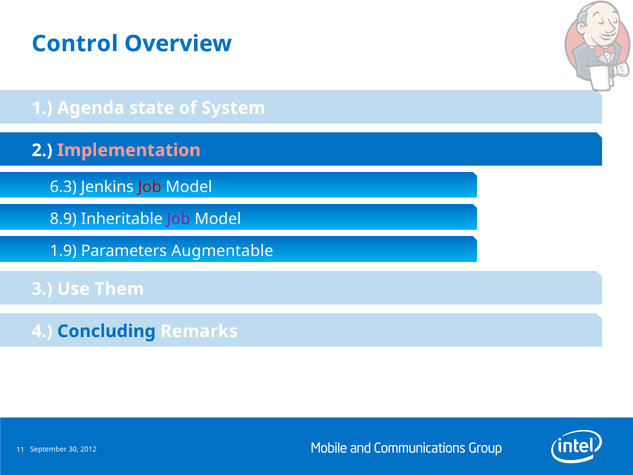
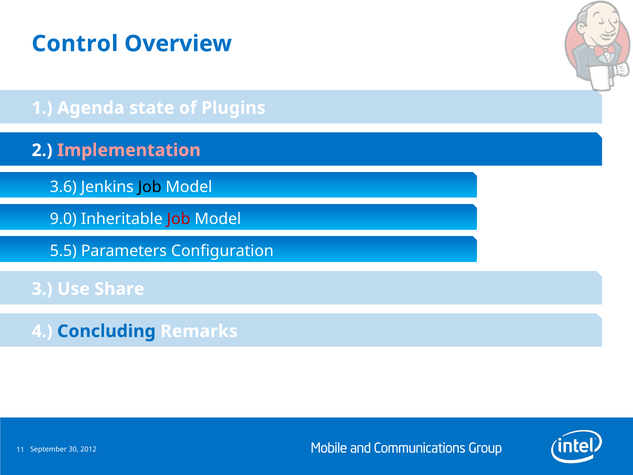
System: System -> Plugins
6.3: 6.3 -> 3.6
Job at (150, 187) colour: red -> black
8.9: 8.9 -> 9.0
Job at (179, 219) colour: purple -> red
1.9: 1.9 -> 5.5
Augmentable: Augmentable -> Configuration
Them: Them -> Share
